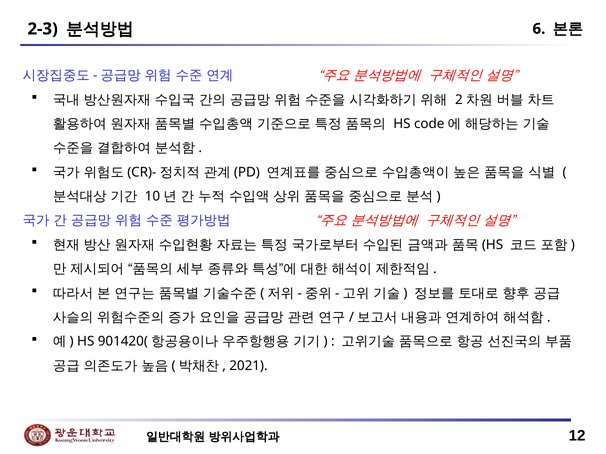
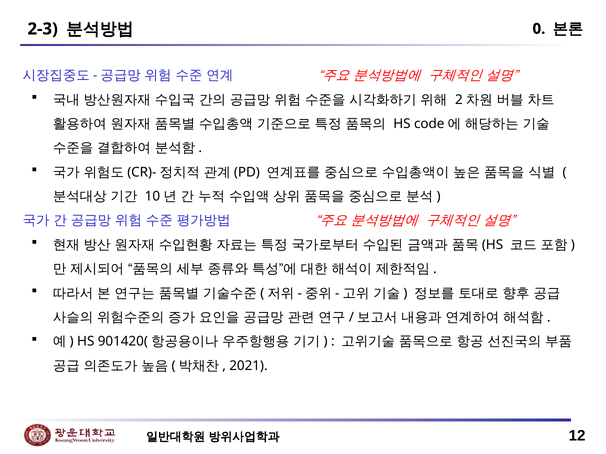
6: 6 -> 0
